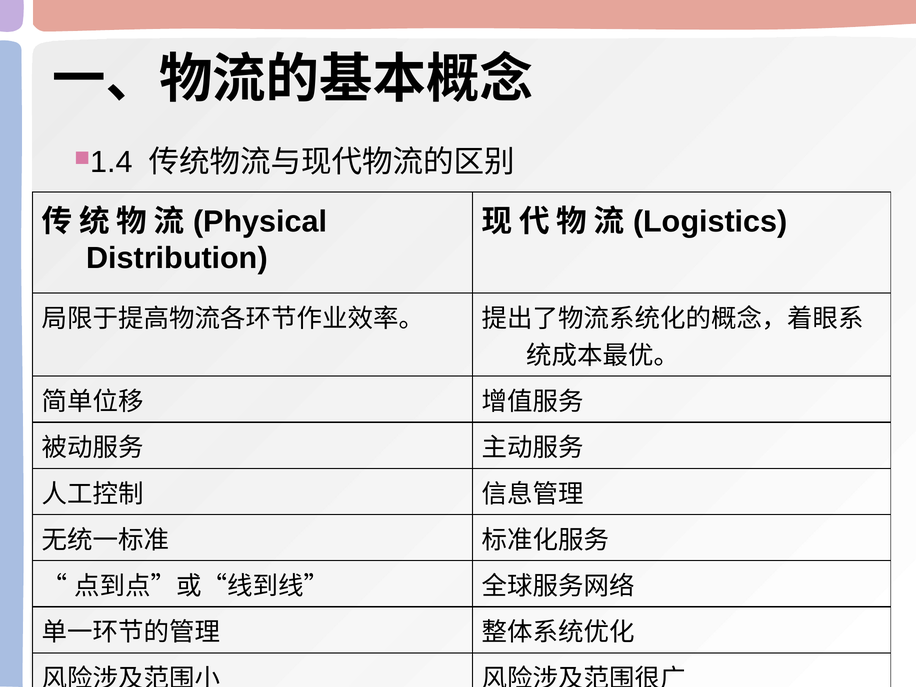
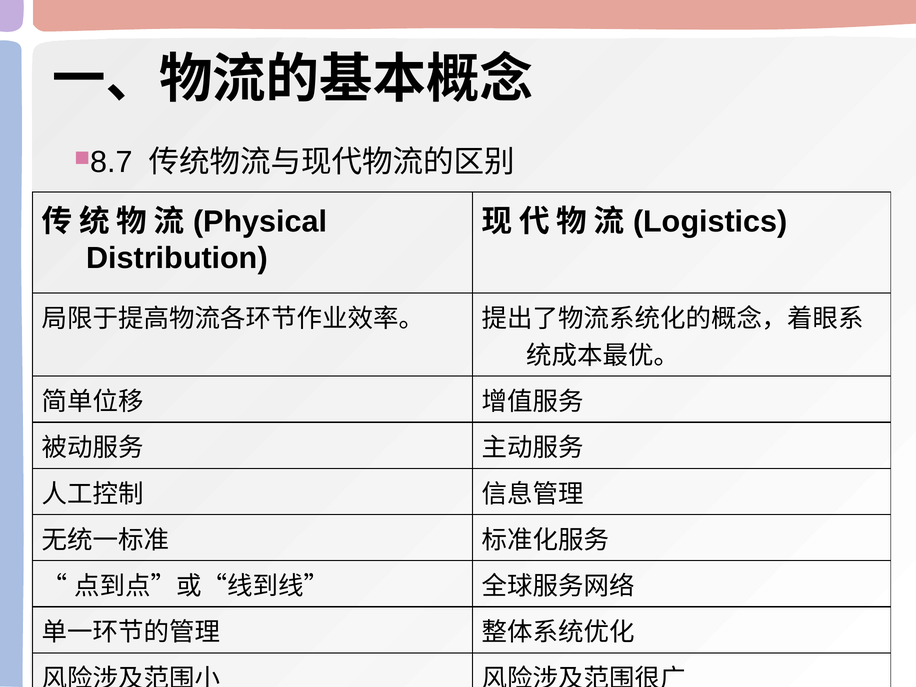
1.4: 1.4 -> 8.7
